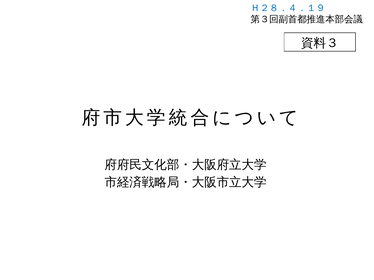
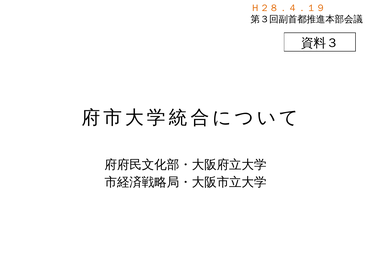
Ｈ２８．４．１９ colour: blue -> orange
